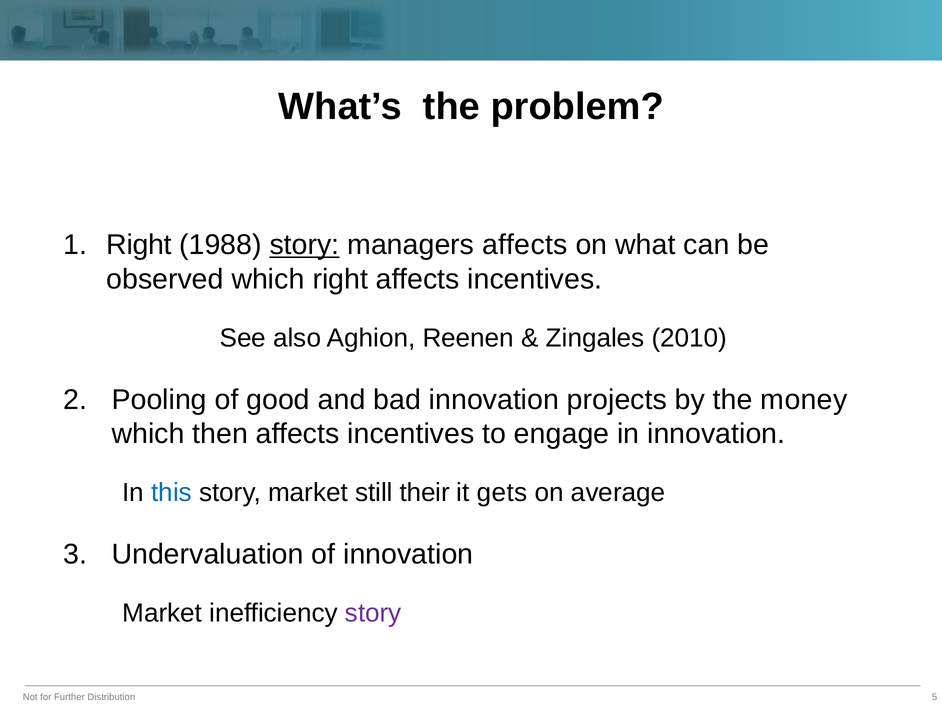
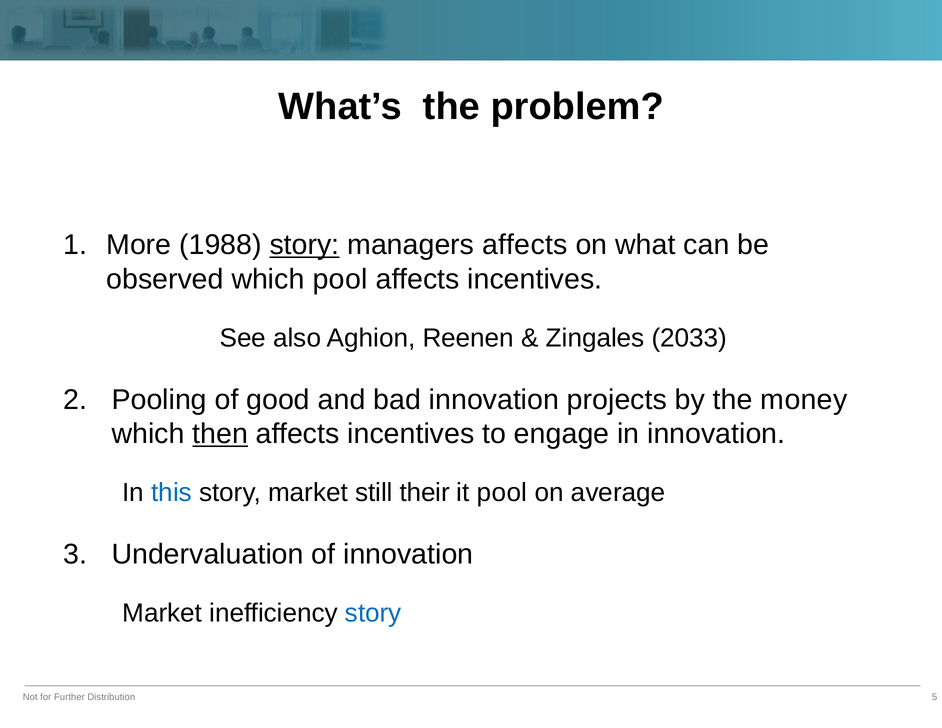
Right at (139, 245): Right -> More
which right: right -> pool
2010: 2010 -> 2033
then underline: none -> present
it gets: gets -> pool
story at (373, 613) colour: purple -> blue
